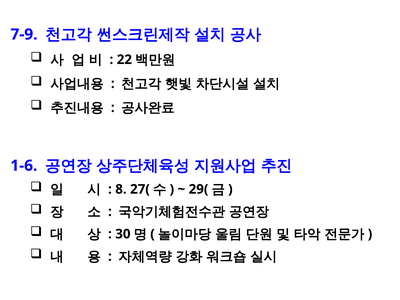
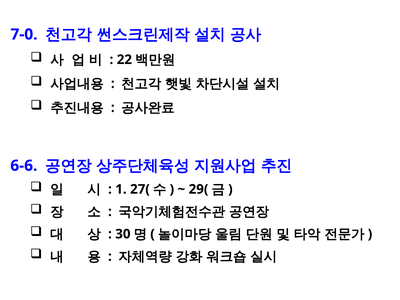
7-9: 7-9 -> 7-0
1-6: 1-6 -> 6-6
8: 8 -> 1
